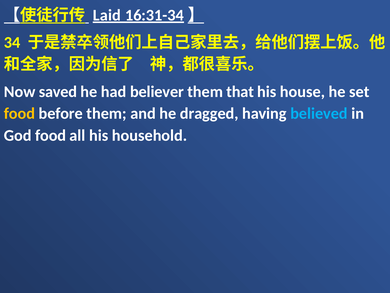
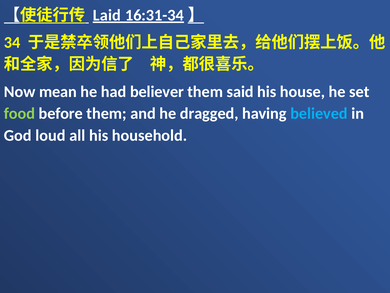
saved: saved -> mean
that: that -> said
food at (19, 113) colour: yellow -> light green
God food: food -> loud
